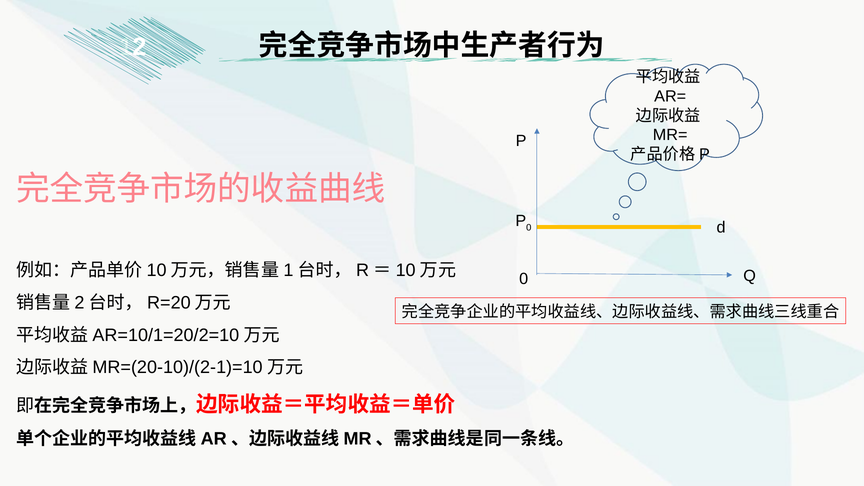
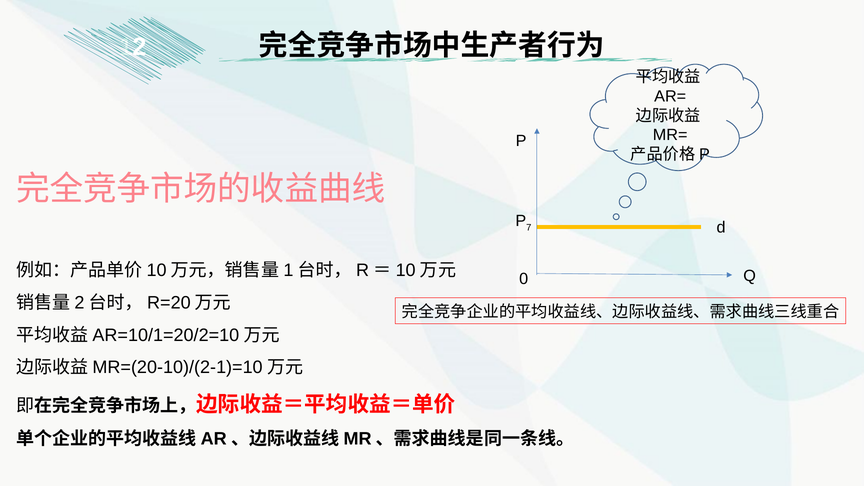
P 0: 0 -> 7
